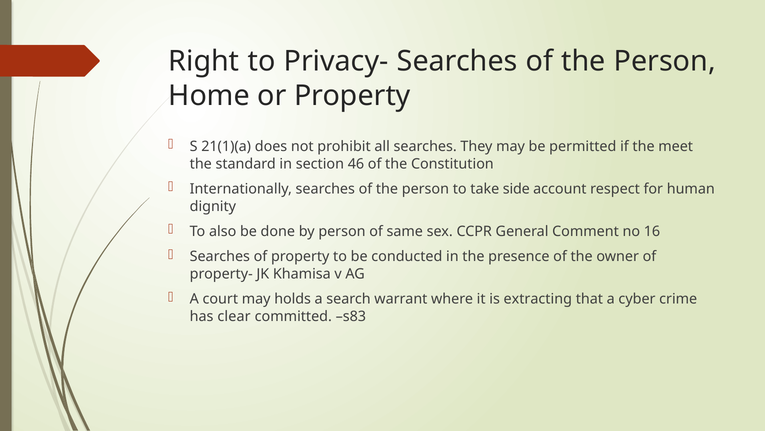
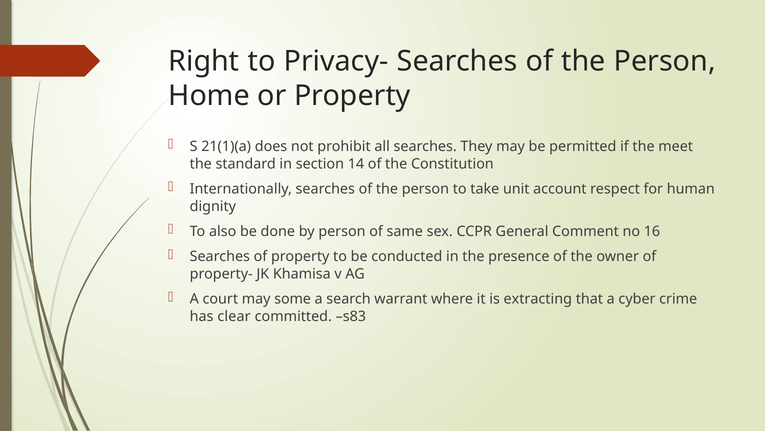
46: 46 -> 14
side: side -> unit
holds: holds -> some
